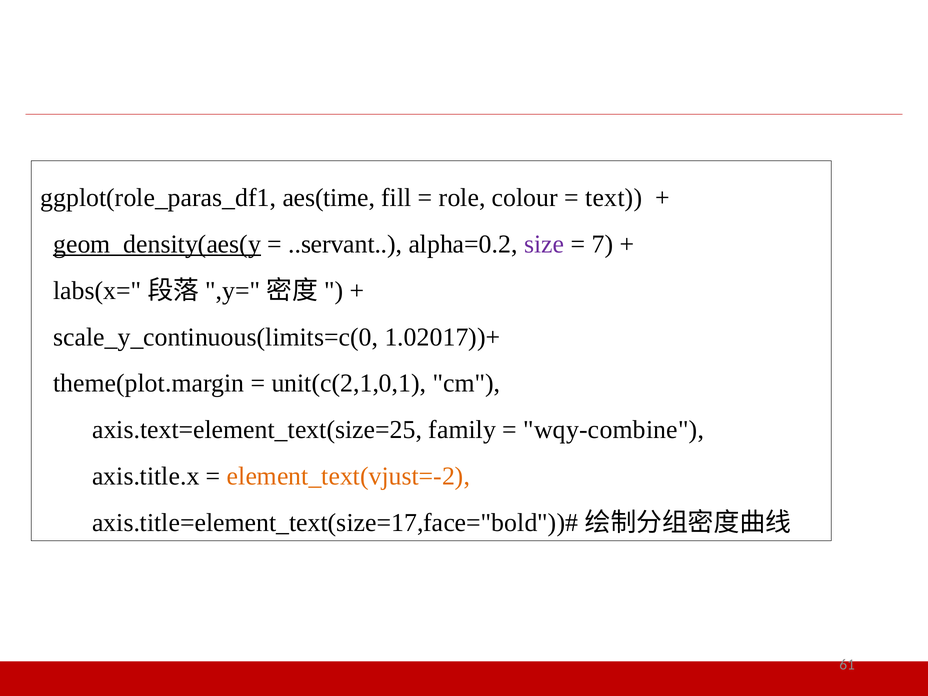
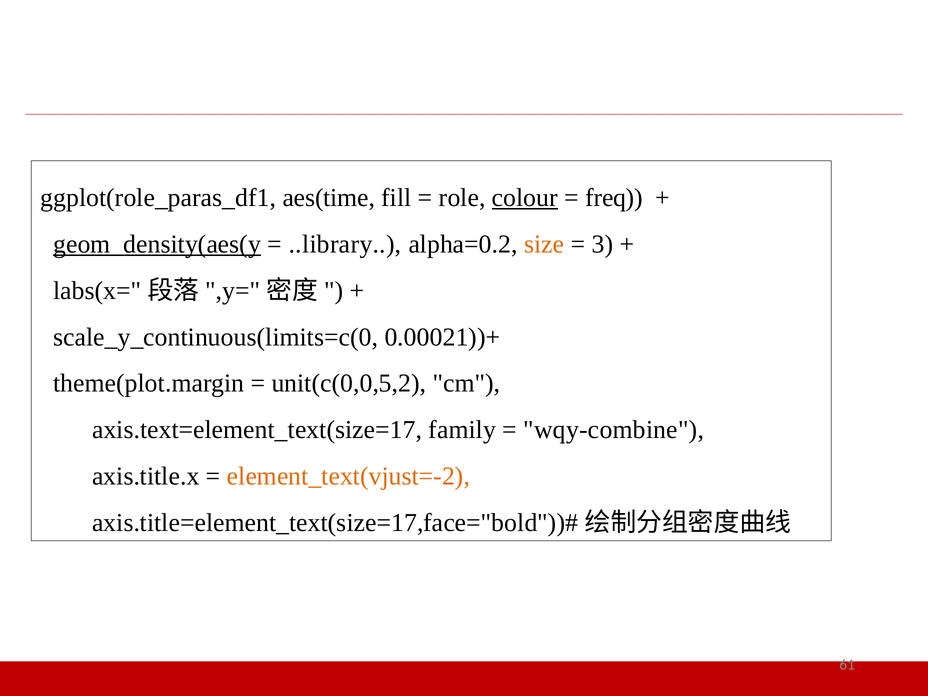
colour underline: none -> present
text: text -> freq
..servant: ..servant -> ..library
size colour: purple -> orange
7: 7 -> 3
1.02017))+: 1.02017))+ -> 0.00021))+
unit(c(2,1,0,1: unit(c(2,1,0,1 -> unit(c(0,0,5,2
axis.text=element_text(size=25: axis.text=element_text(size=25 -> axis.text=element_text(size=17
